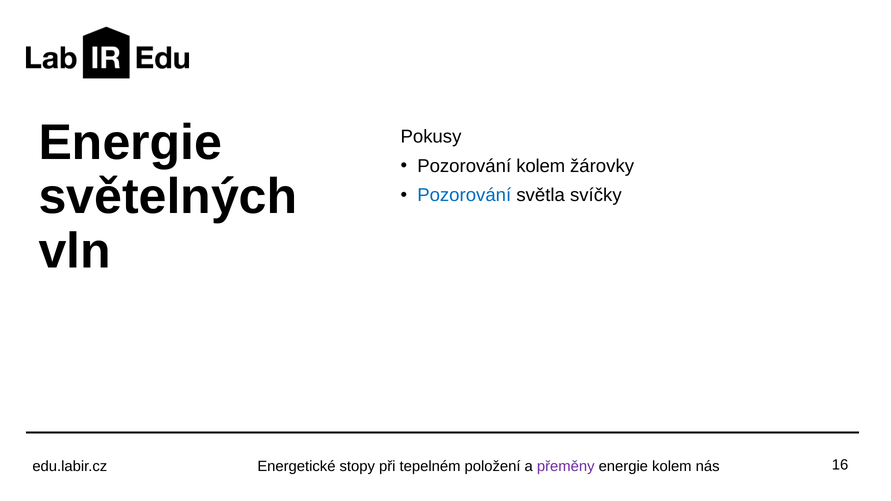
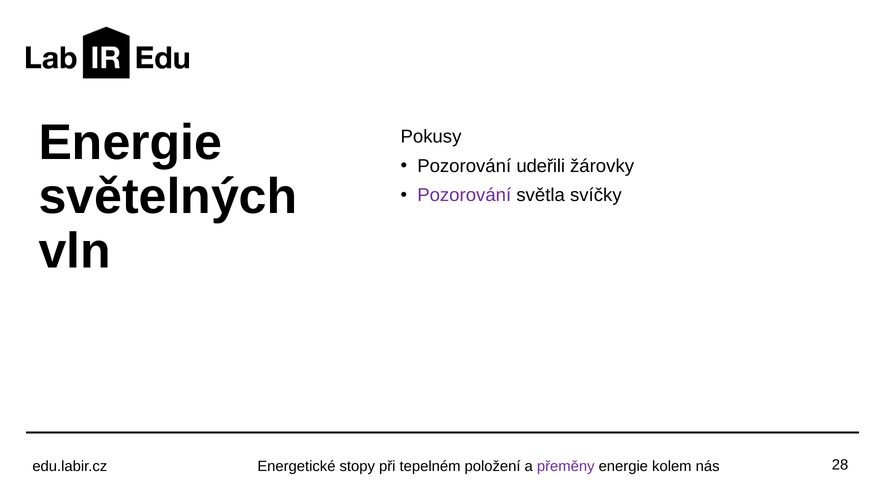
Pozorování kolem: kolem -> udeřili
Pozorování at (464, 195) colour: blue -> purple
16: 16 -> 28
